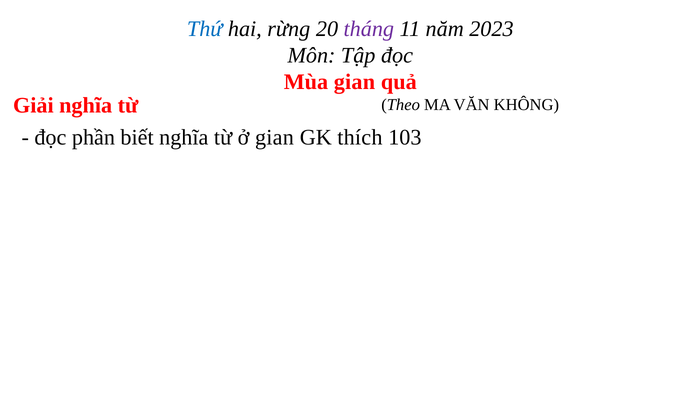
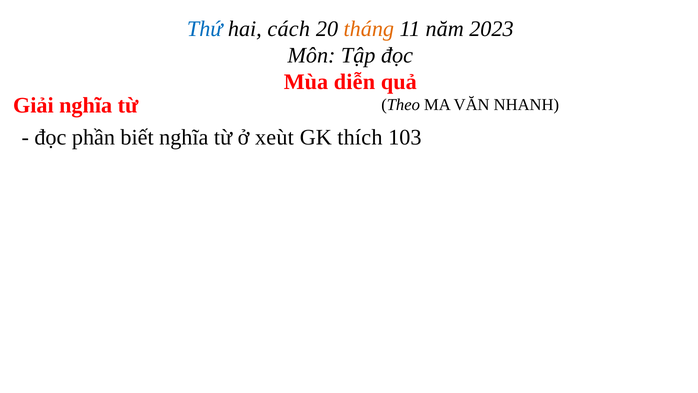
rừng: rừng -> cách
tháng colour: purple -> orange
Mùa gian: gian -> diễn
KHÔNG: KHÔNG -> NHANH
ở gian: gian -> xeùt
